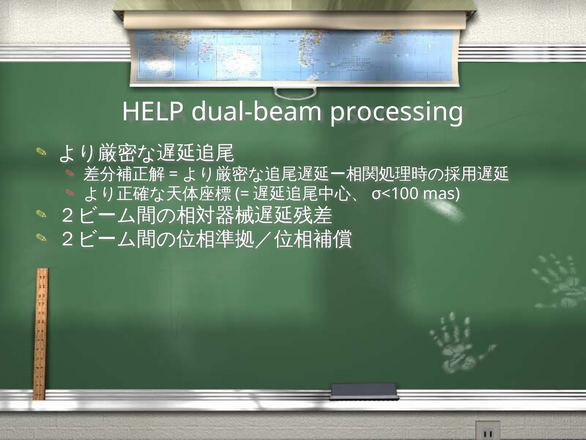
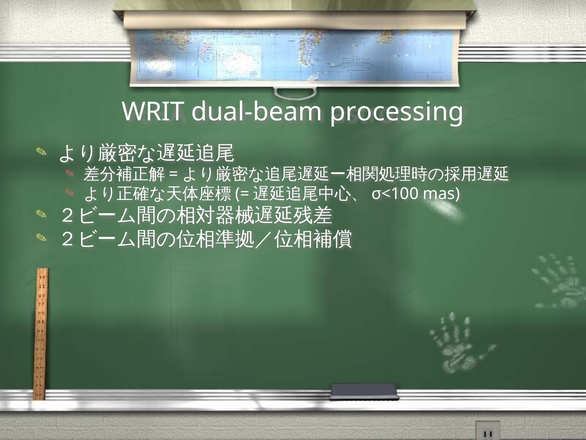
HELP: HELP -> WRIT
